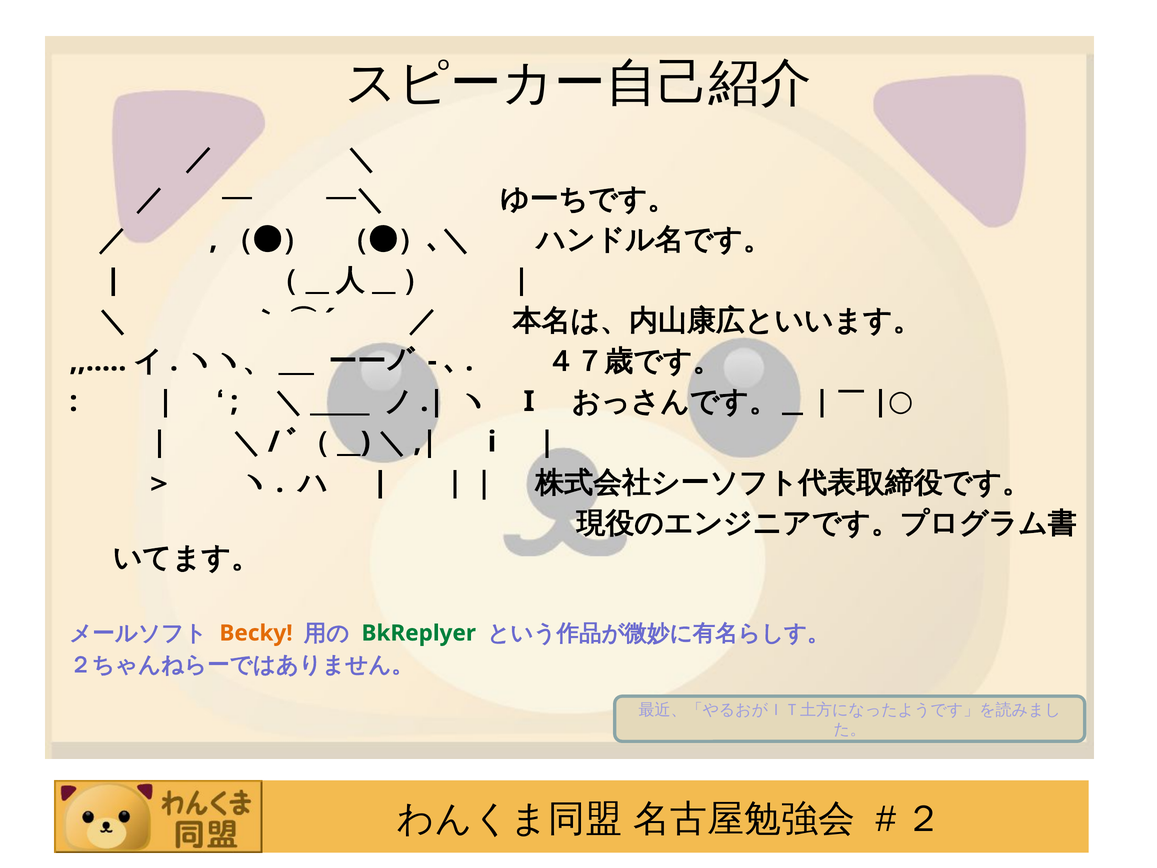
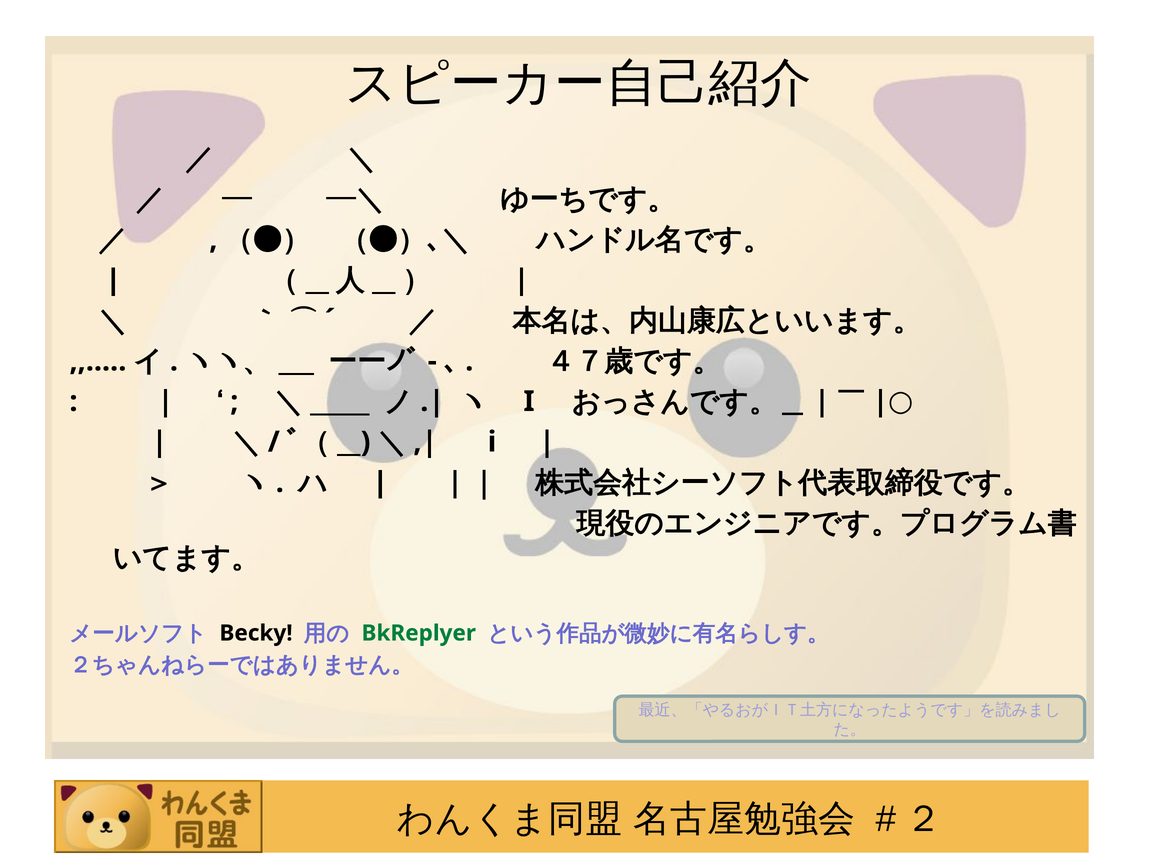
Becky colour: orange -> black
